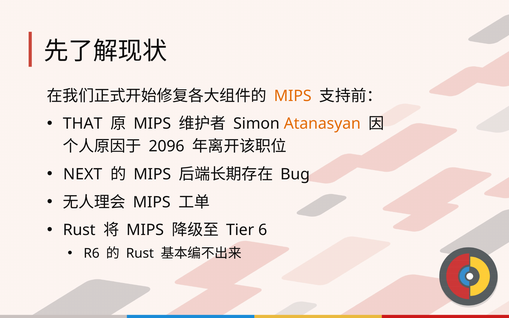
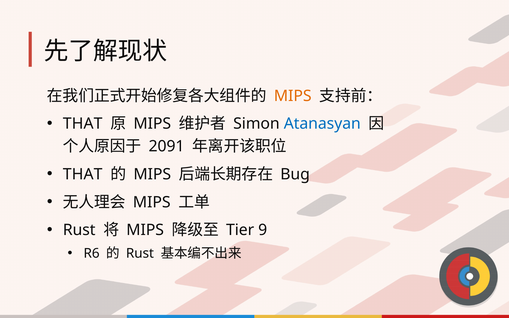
Atanasyan colour: orange -> blue
2096: 2096 -> 2091
NEXT at (83, 174): NEXT -> THAT
6: 6 -> 9
